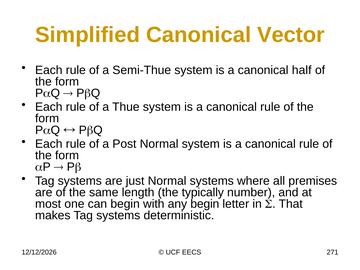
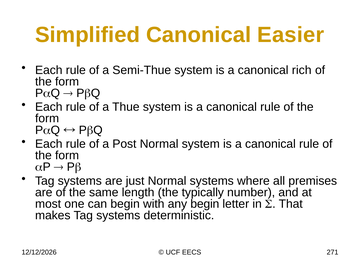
Vector: Vector -> Easier
half: half -> rich
